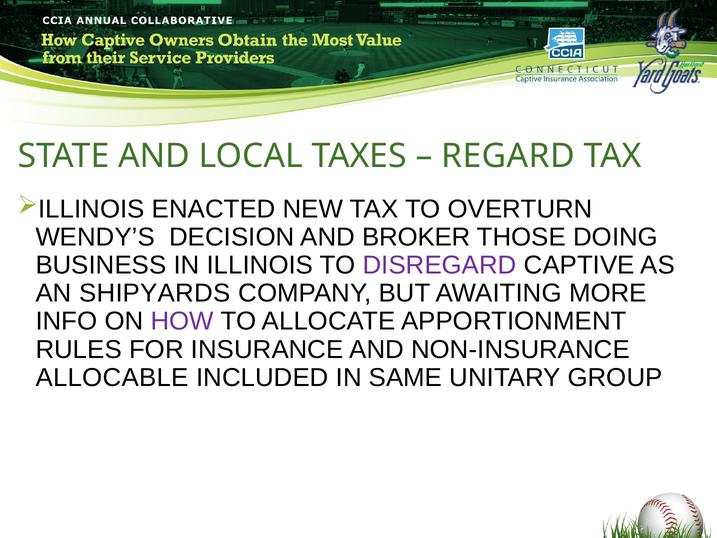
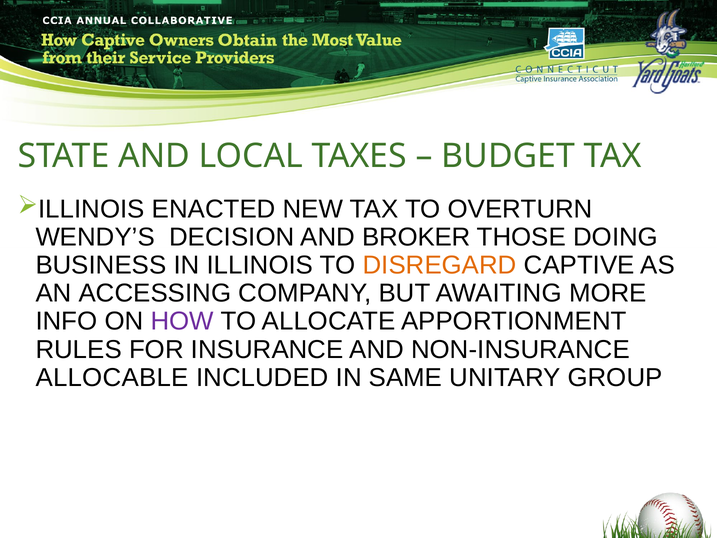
REGARD: REGARD -> BUDGET
DISREGARD colour: purple -> orange
SHIPYARDS: SHIPYARDS -> ACCESSING
